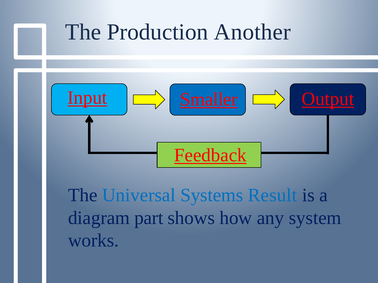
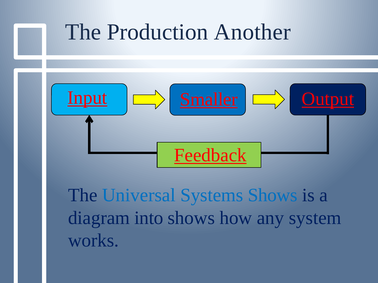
Systems Result: Result -> Shows
part: part -> into
